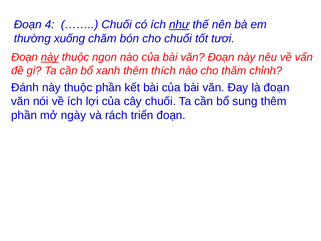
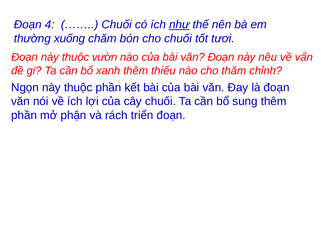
này at (50, 57) underline: present -> none
ngon: ngon -> vườn
thích: thích -> thiếu
Đánh: Đánh -> Ngọn
ngày: ngày -> phận
